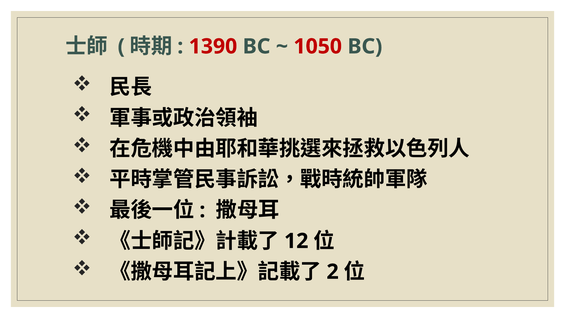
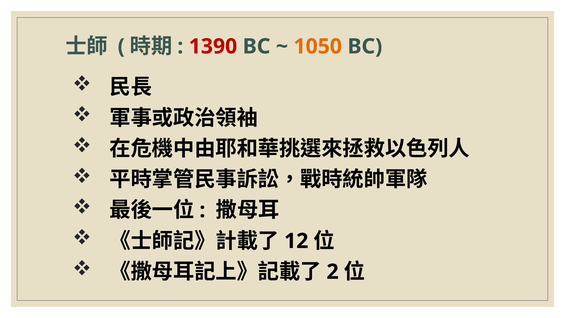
1050 colour: red -> orange
